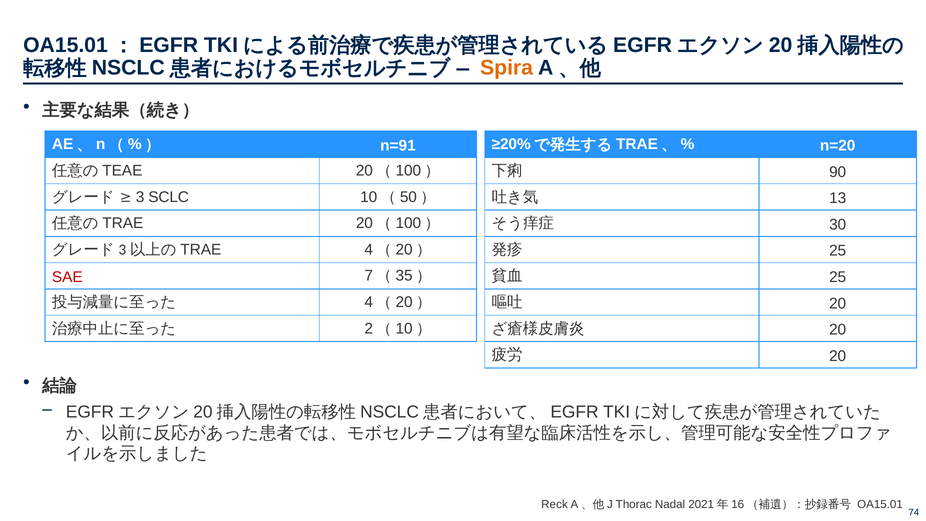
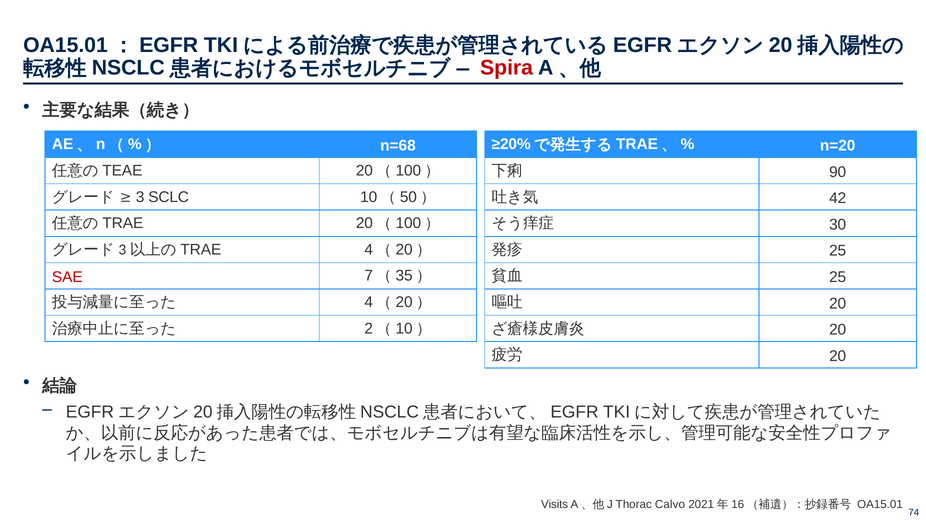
Spira colour: orange -> red
n=91: n=91 -> n=68
13: 13 -> 42
Reck: Reck -> Visits
Nadal: Nadal -> Calvo
